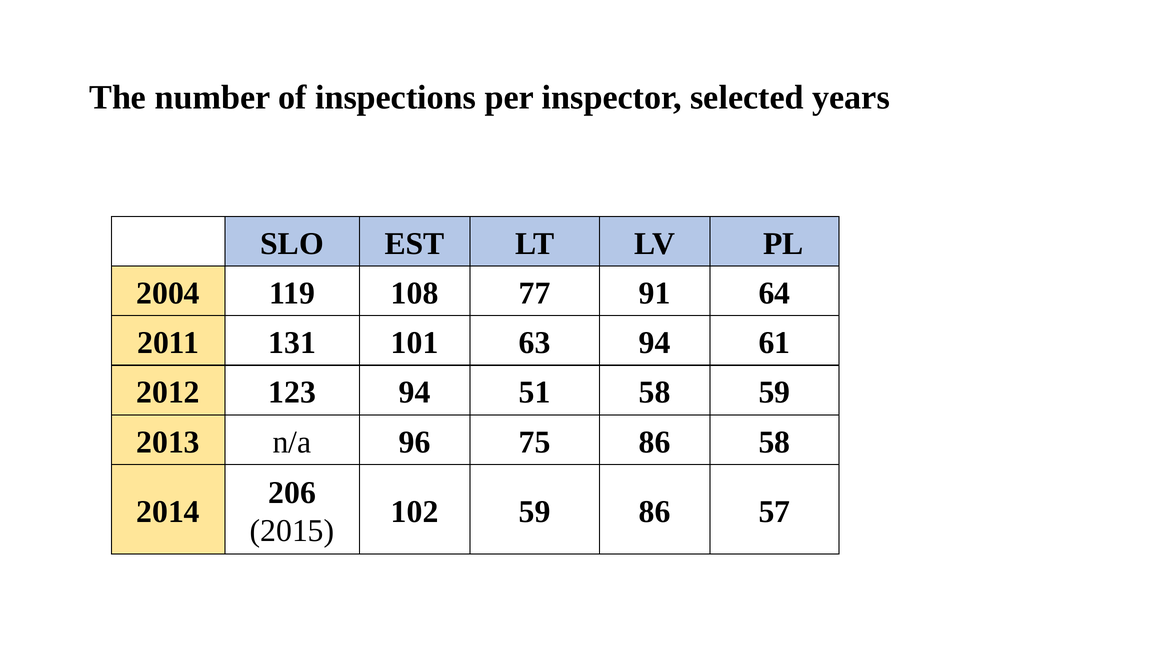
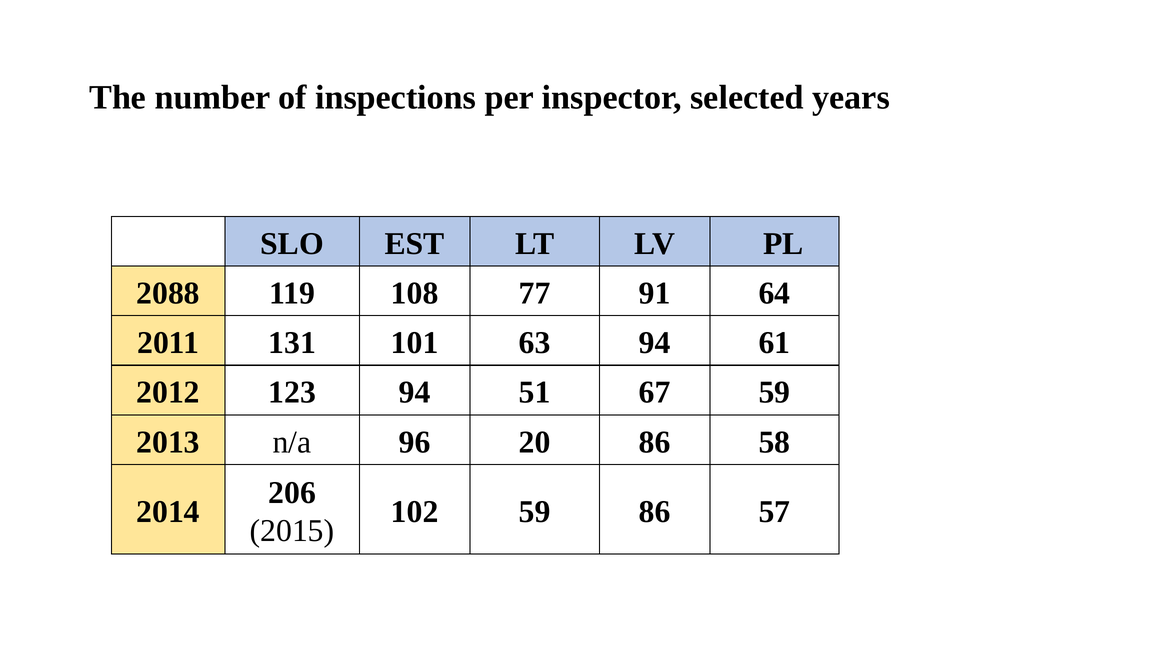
2004: 2004 -> 2088
51 58: 58 -> 67
75: 75 -> 20
